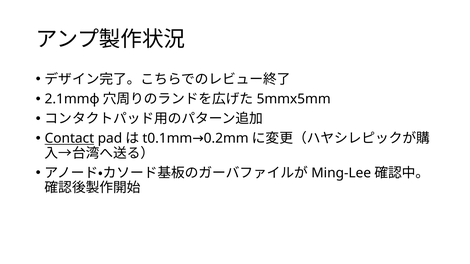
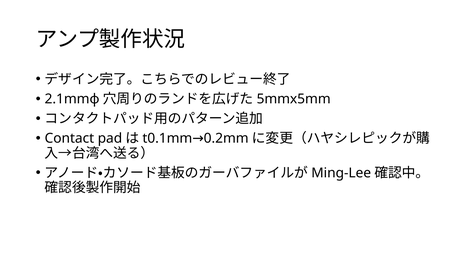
Contact underline: present -> none
